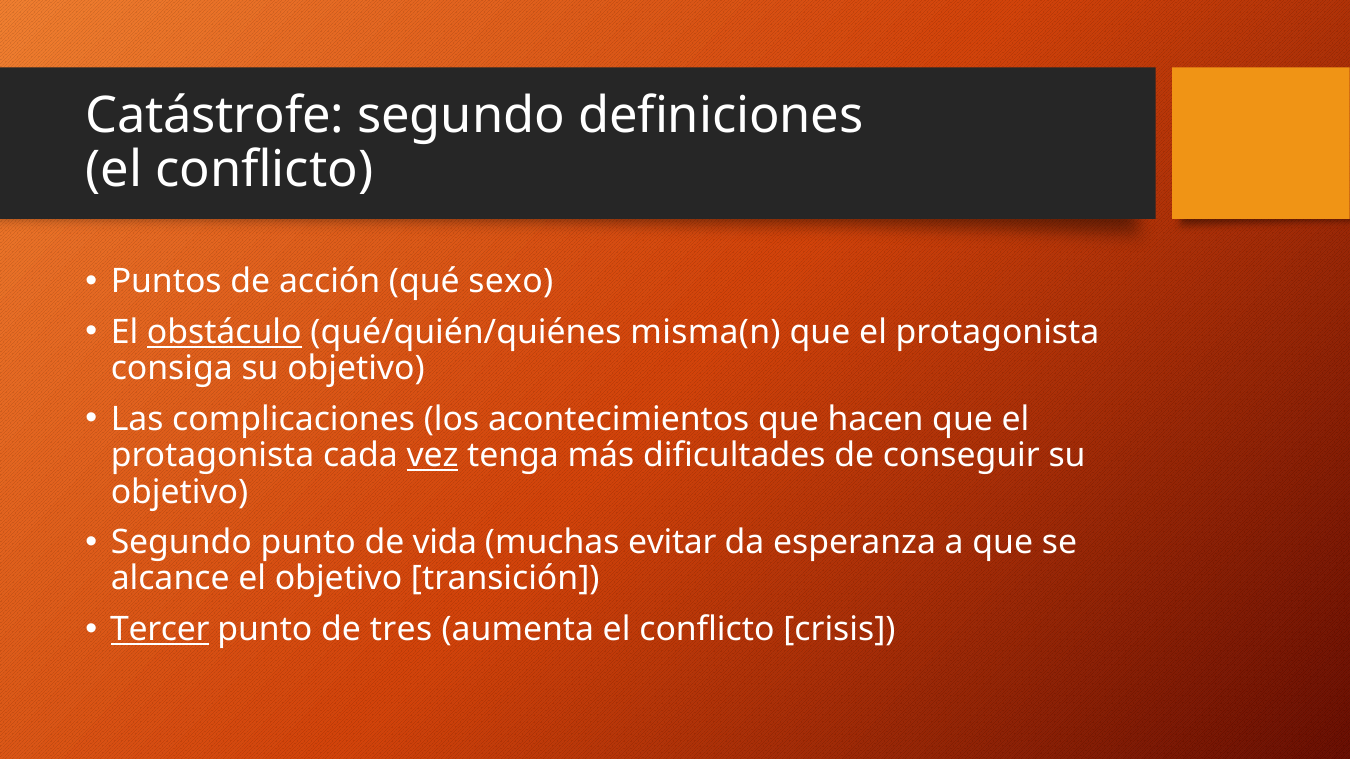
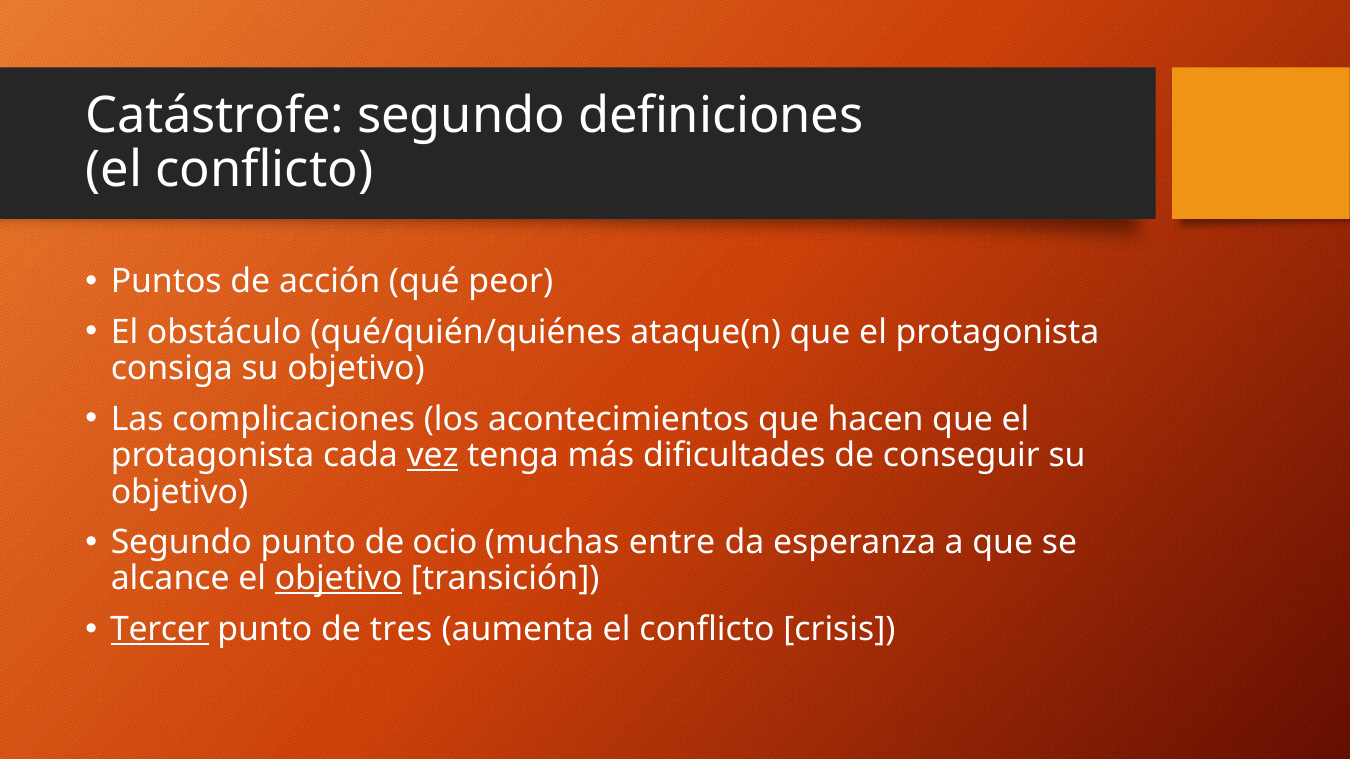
sexo: sexo -> peor
obstáculo underline: present -> none
misma(n: misma(n -> ataque(n
vida: vida -> ocio
evitar: evitar -> entre
objetivo at (339, 579) underline: none -> present
